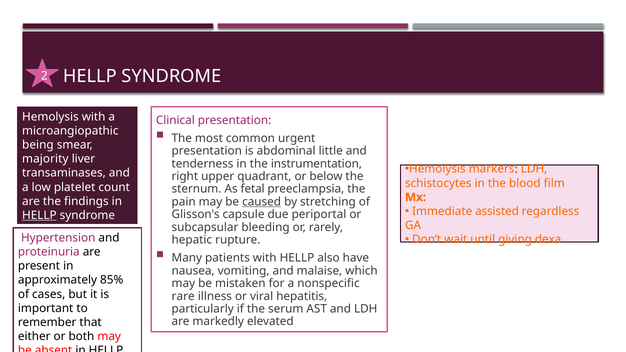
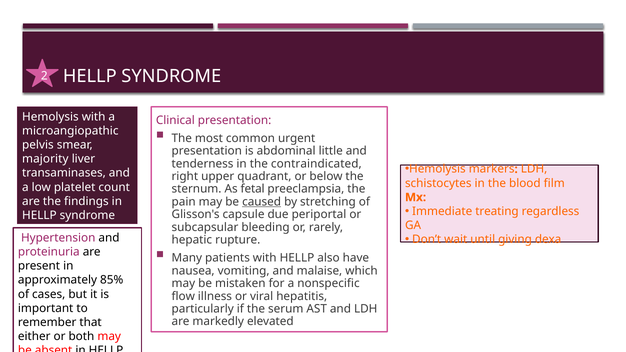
being: being -> pelvis
instrumentation: instrumentation -> contraindicated
assisted: assisted -> treating
HELLP at (39, 215) underline: present -> none
rare: rare -> flow
